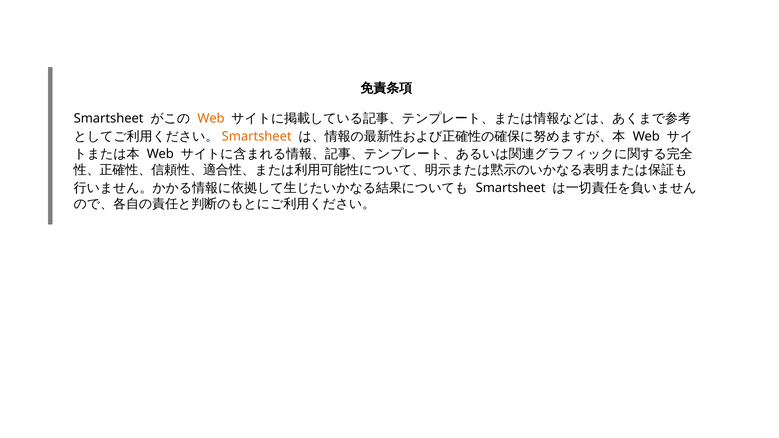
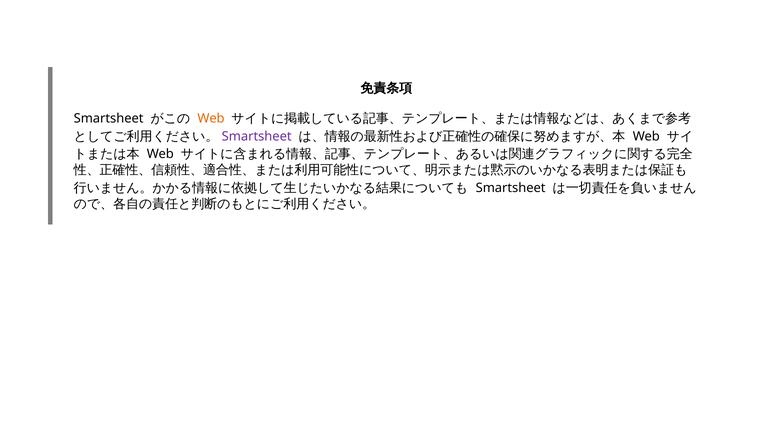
Smartsheet at (257, 136) colour: orange -> purple
